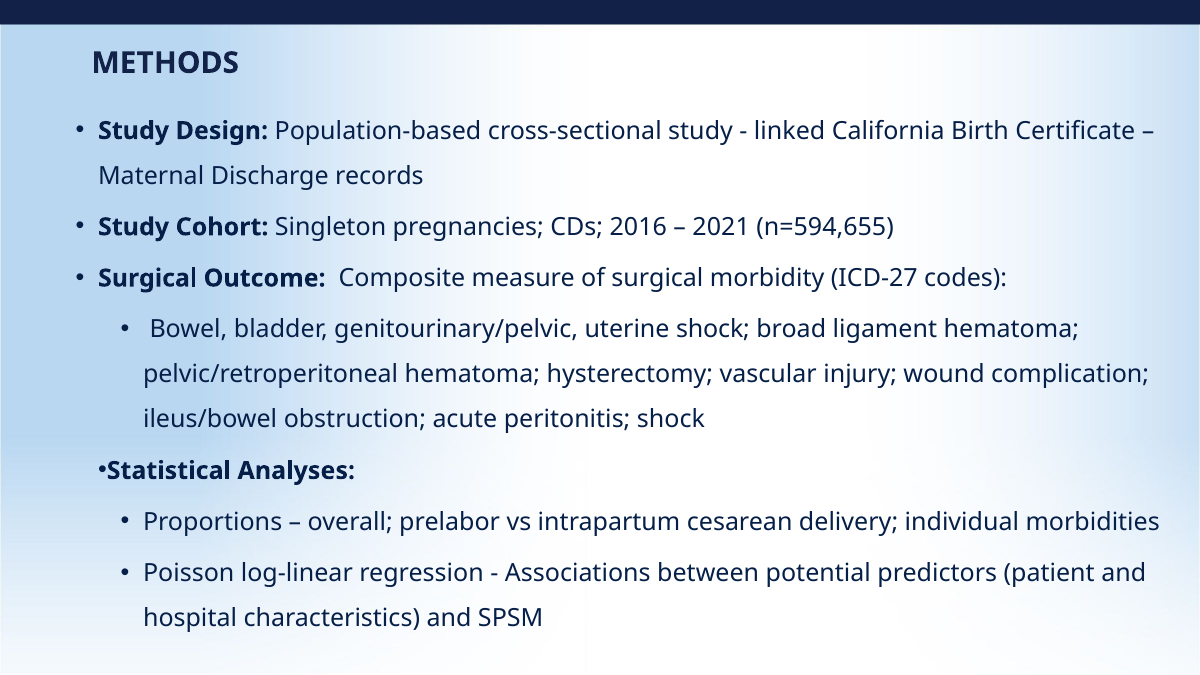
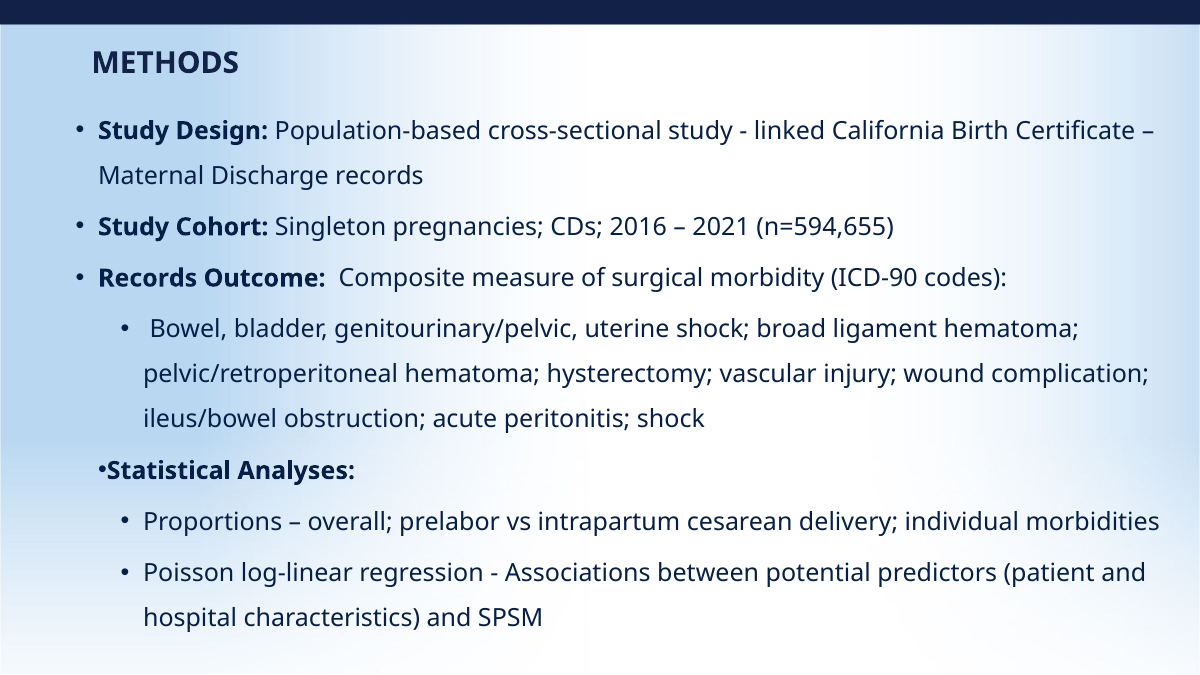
Surgical at (148, 278): Surgical -> Records
ICD-27: ICD-27 -> ICD-90
